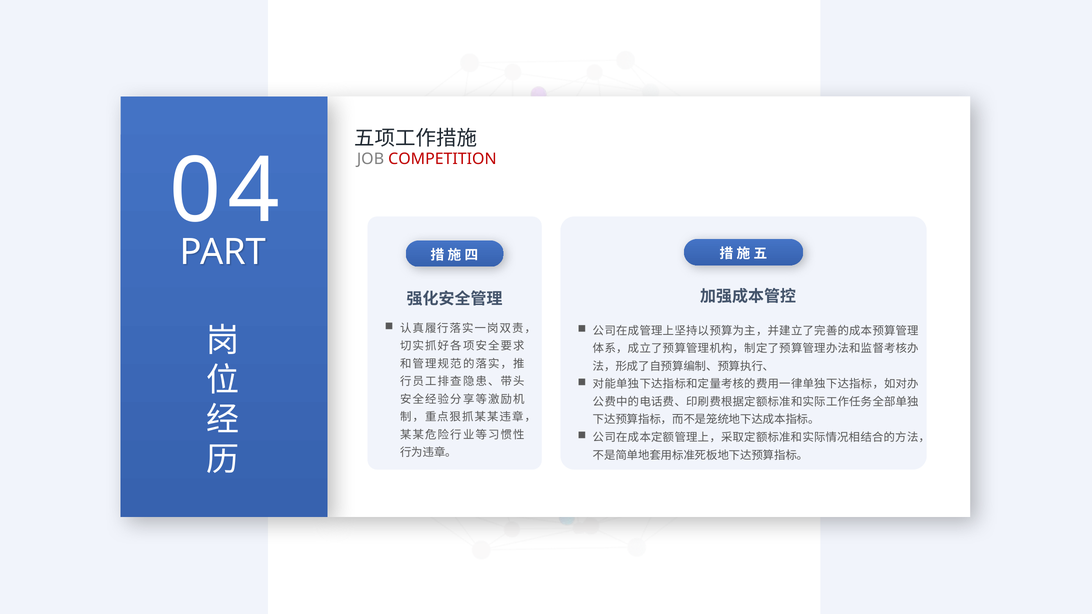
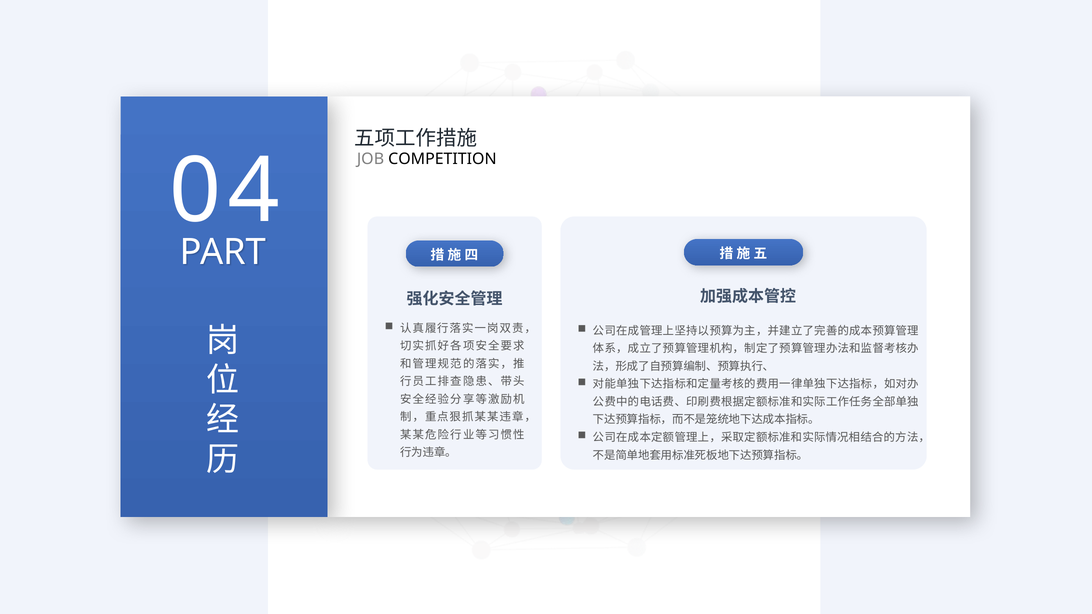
COMPETITION colour: red -> black
